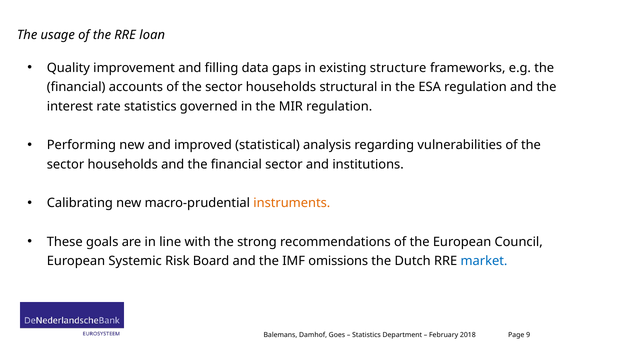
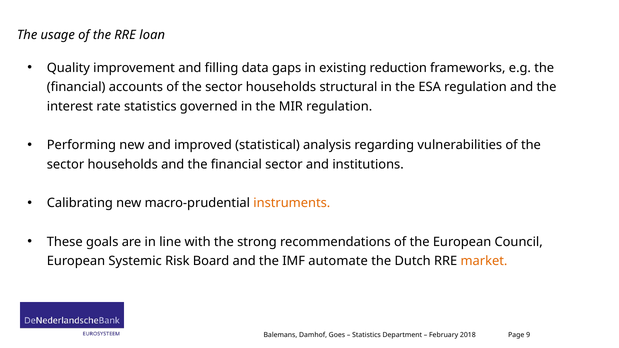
structure: structure -> reduction
omissions: omissions -> automate
market colour: blue -> orange
